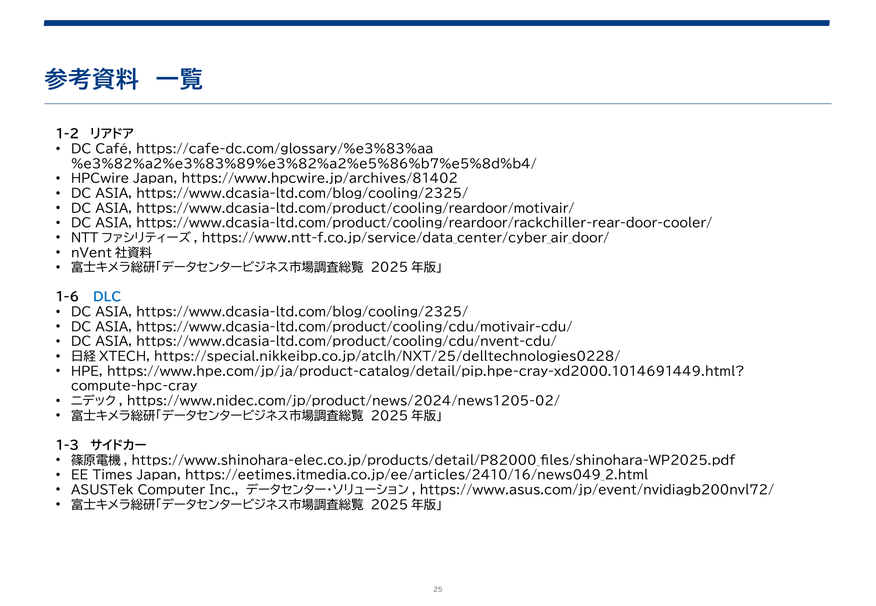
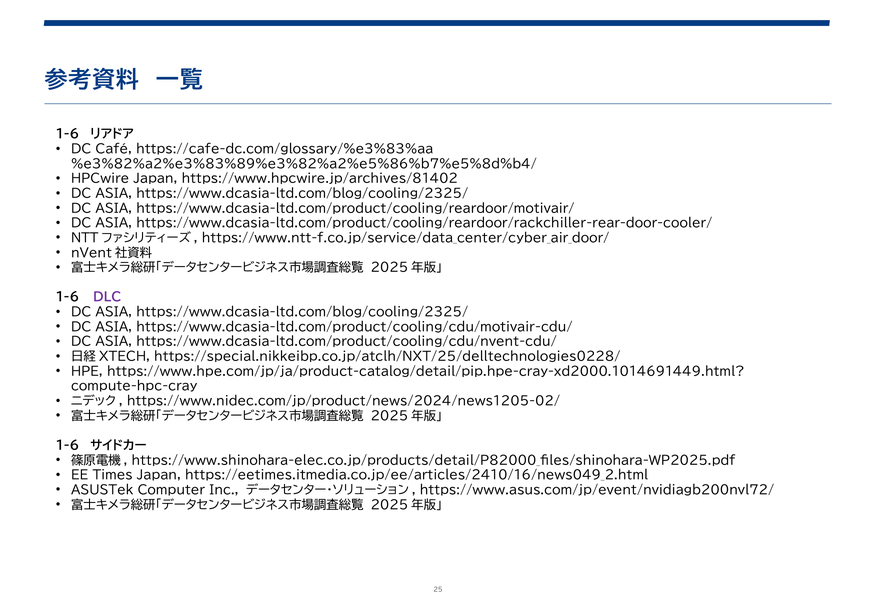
1-2 at (67, 134): 1-2 -> 1-6
DLC colour: blue -> purple
1-3 at (67, 446): 1-3 -> 1-6
